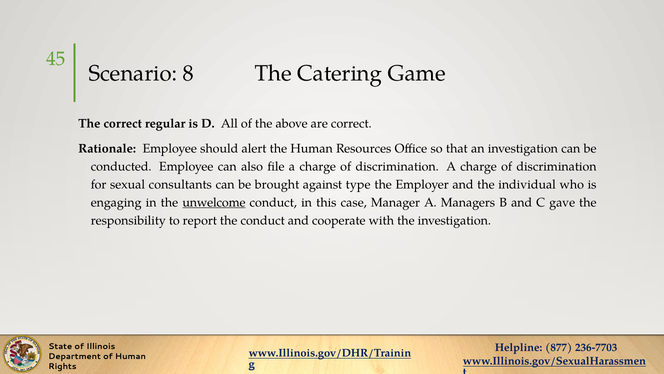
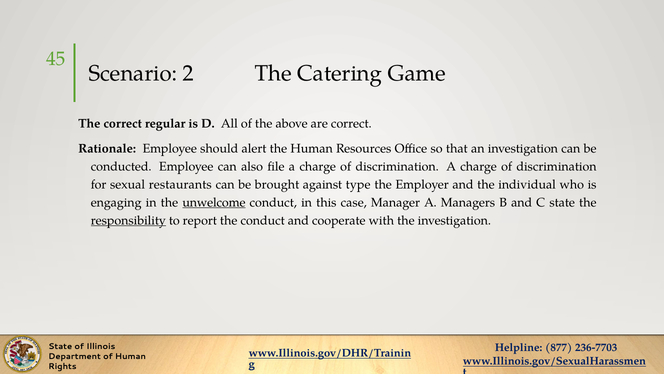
8: 8 -> 2
consultants: consultants -> restaurants
C gave: gave -> state
responsibility underline: none -> present
